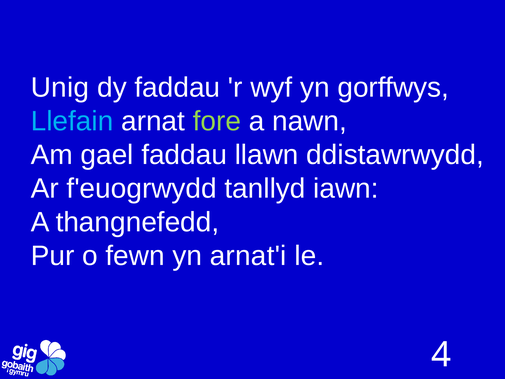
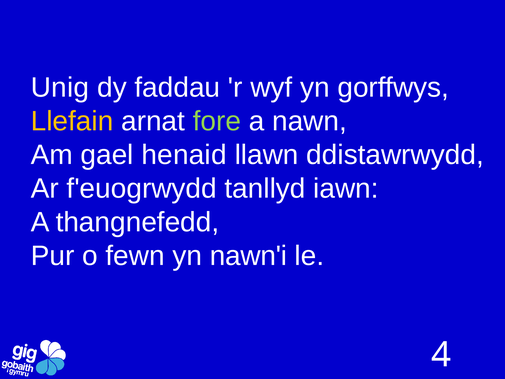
Llefain colour: light blue -> yellow
gael faddau: faddau -> henaid
arnat'i: arnat'i -> nawn'i
